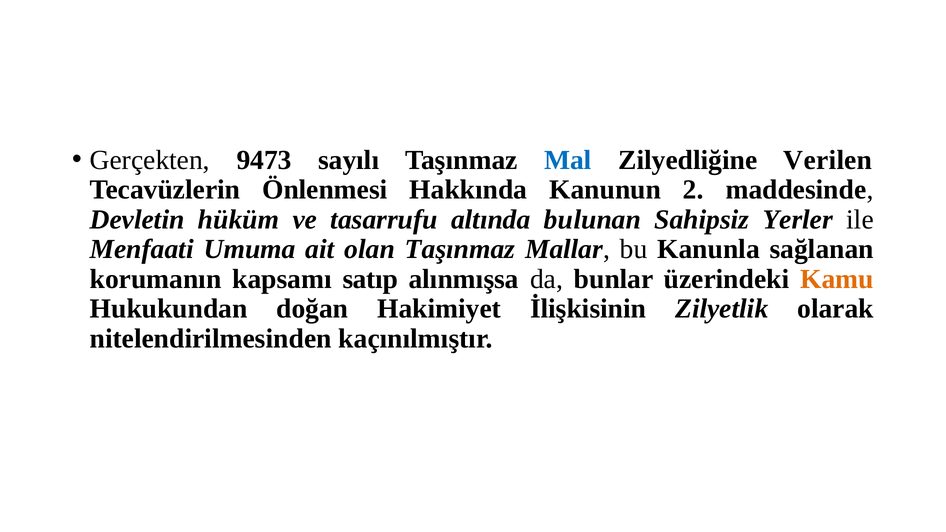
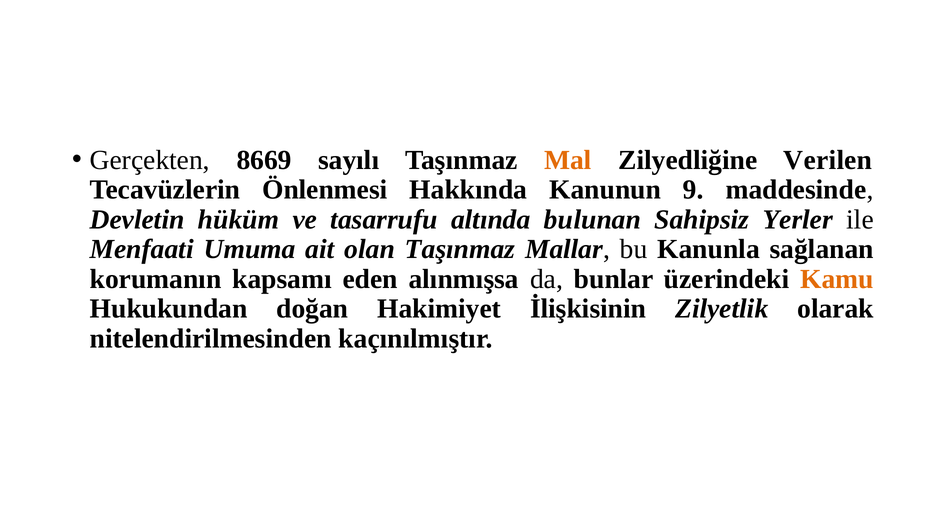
9473: 9473 -> 8669
Mal colour: blue -> orange
2: 2 -> 9
satıp: satıp -> eden
